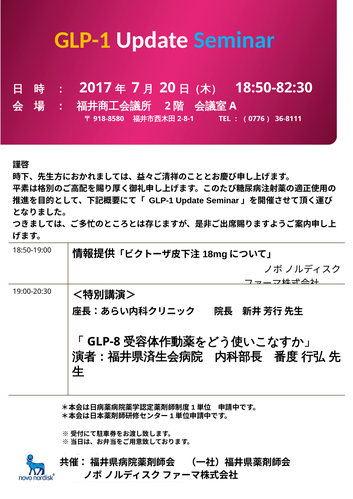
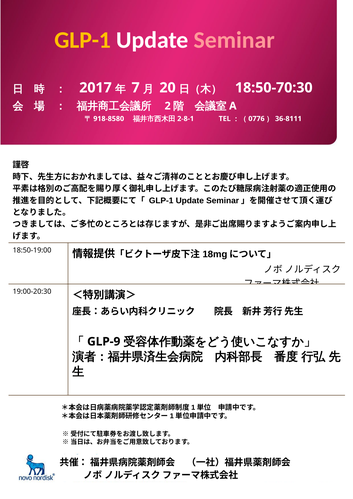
Seminar colour: light blue -> pink
18:50-82:30: 18:50-82:30 -> 18:50-70:30
GLP-8: GLP-8 -> GLP-9
